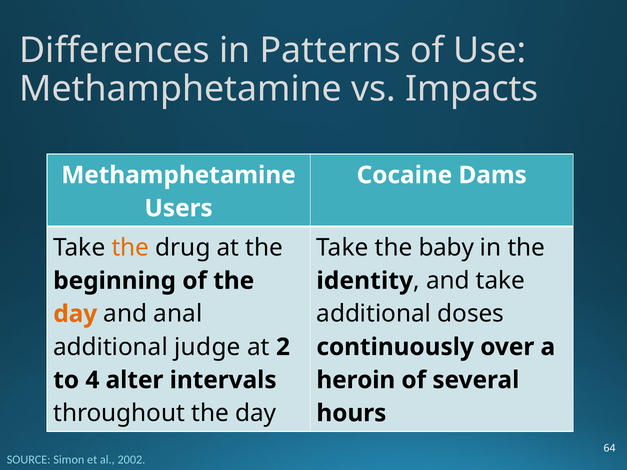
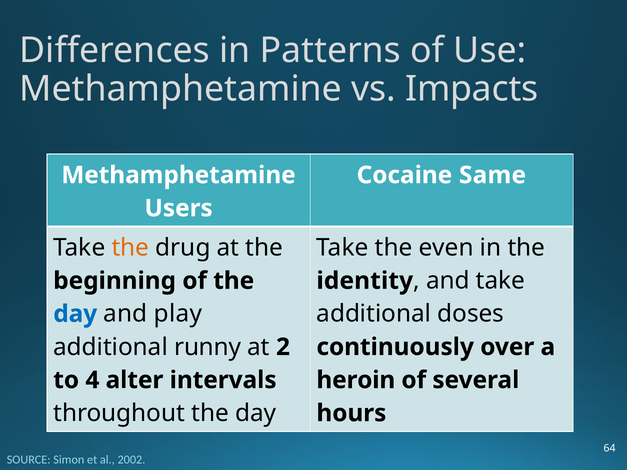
Dams: Dams -> Same
baby: baby -> even
day at (75, 314) colour: orange -> blue
anal: anal -> play
judge: judge -> runny
